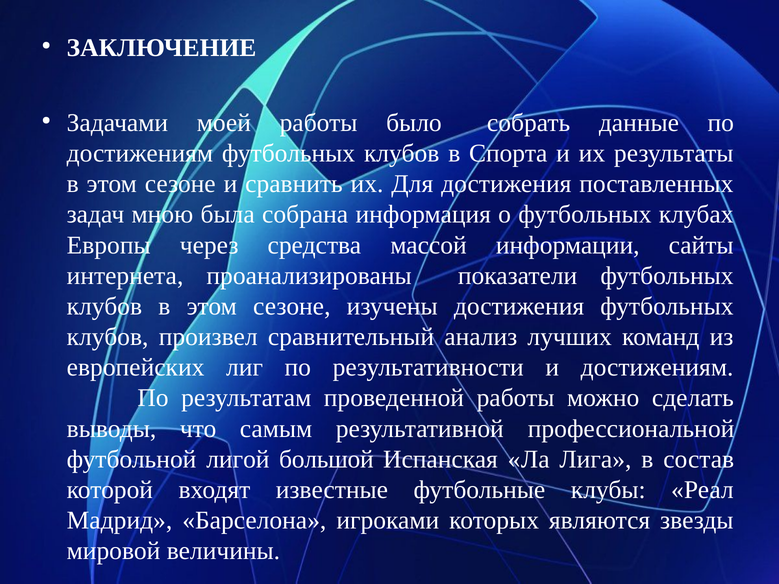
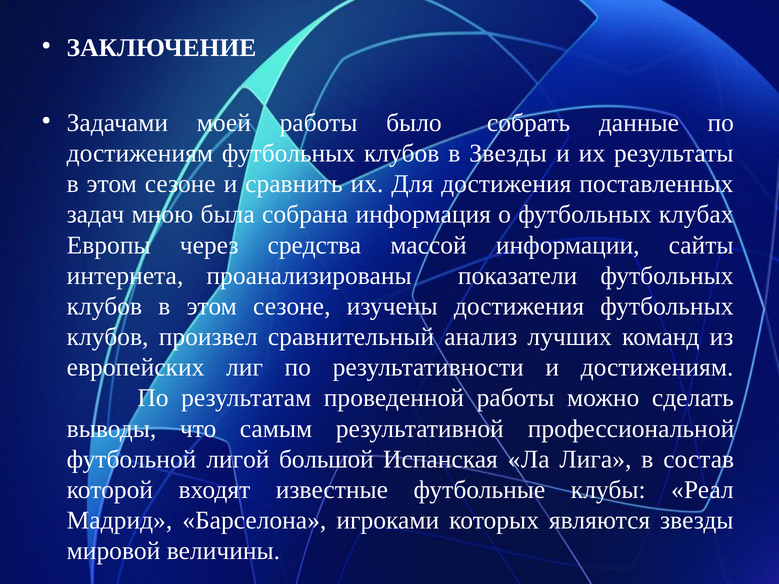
в Спорта: Спорта -> Звезды
